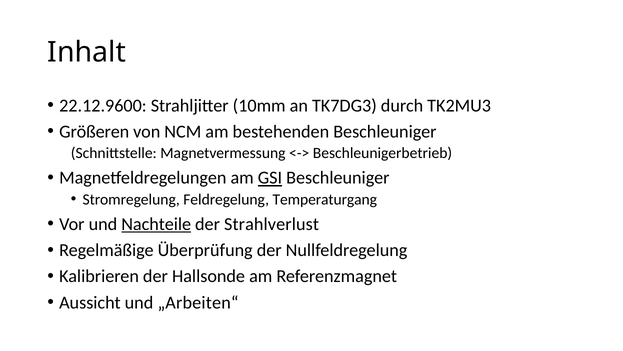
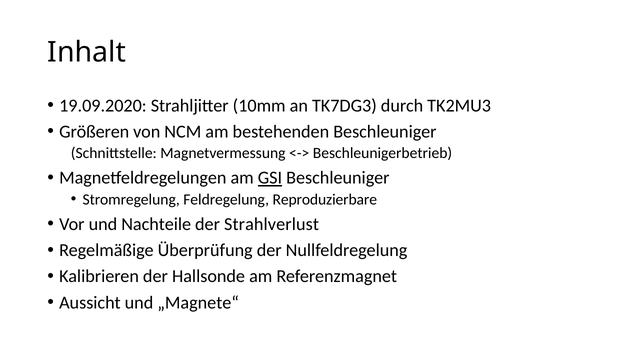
22.12.9600: 22.12.9600 -> 19.09.2020
Temperaturgang: Temperaturgang -> Reproduzierbare
Nachteile underline: present -> none
„Arbeiten“: „Arbeiten“ -> „Magnete“
